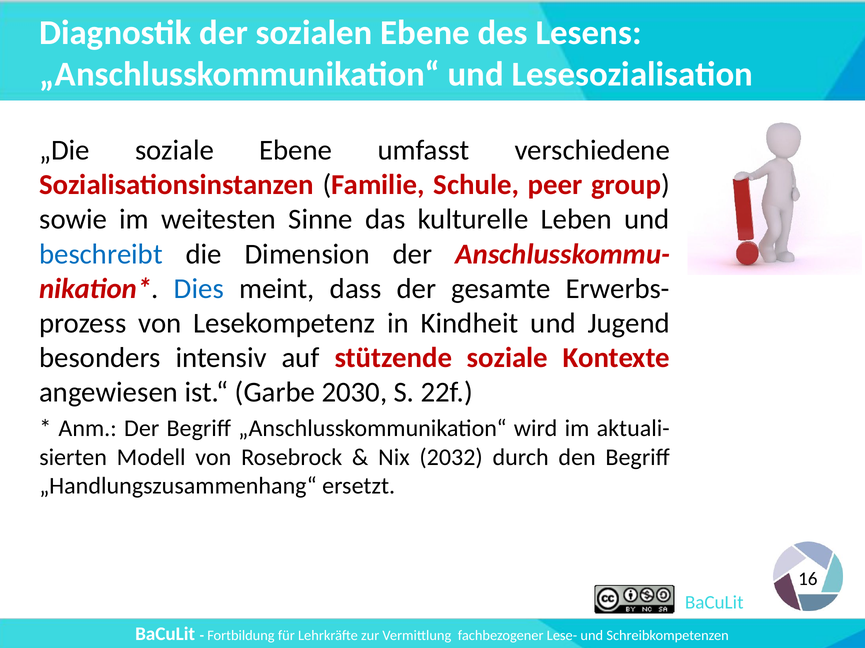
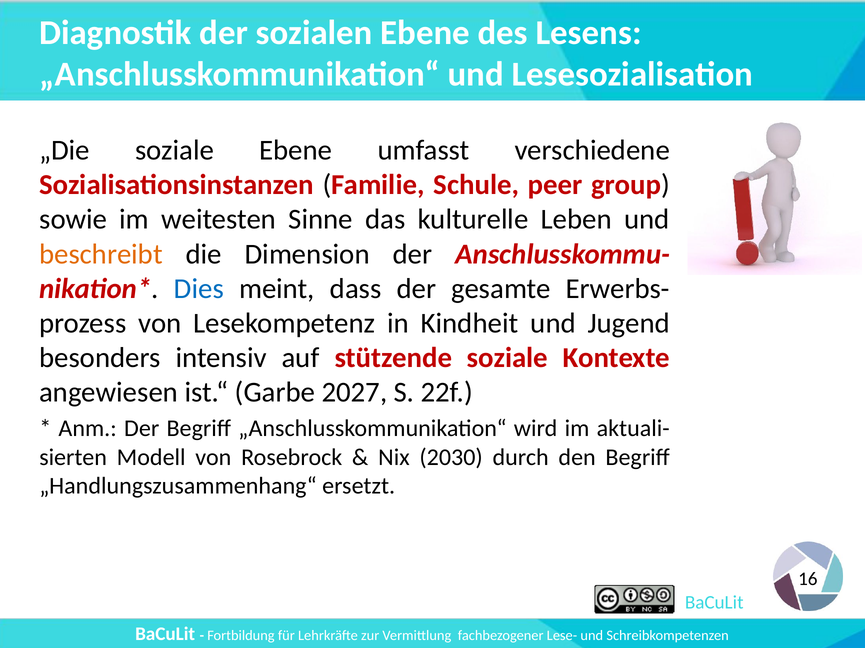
beschreibt colour: blue -> orange
2030: 2030 -> 2027
2032: 2032 -> 2030
